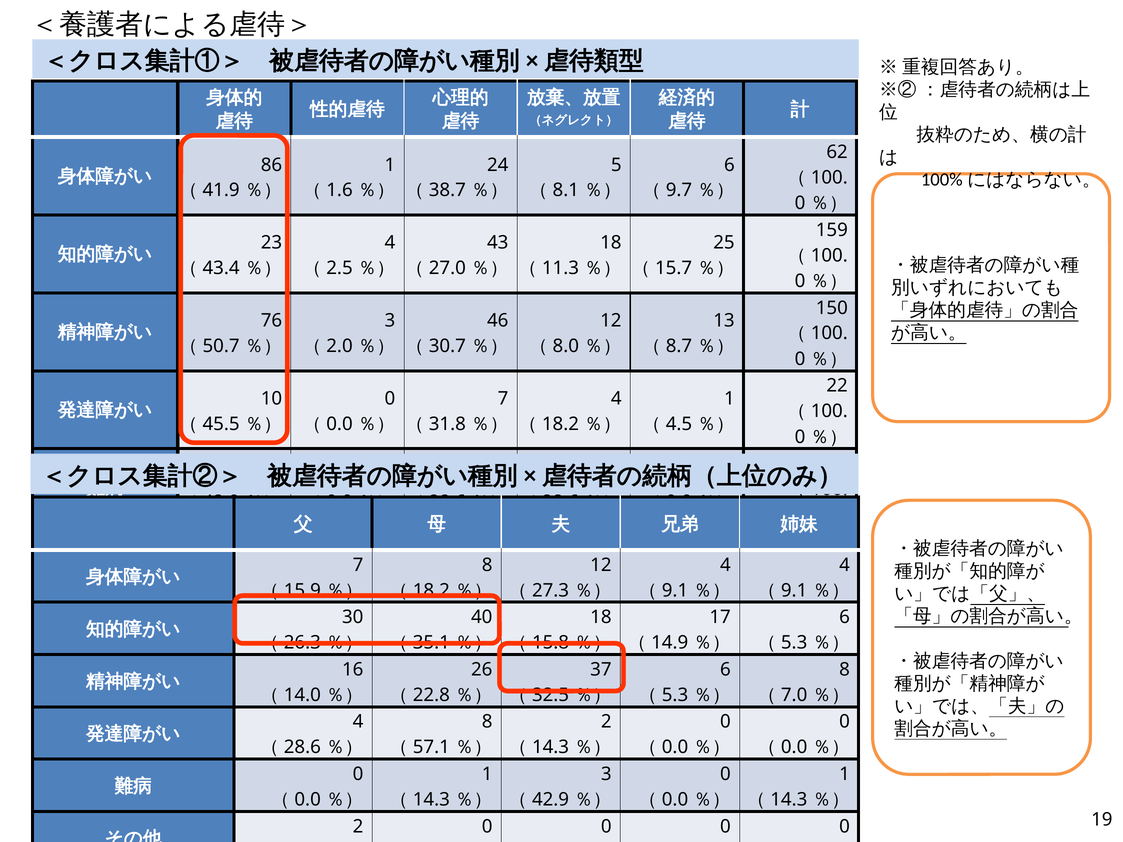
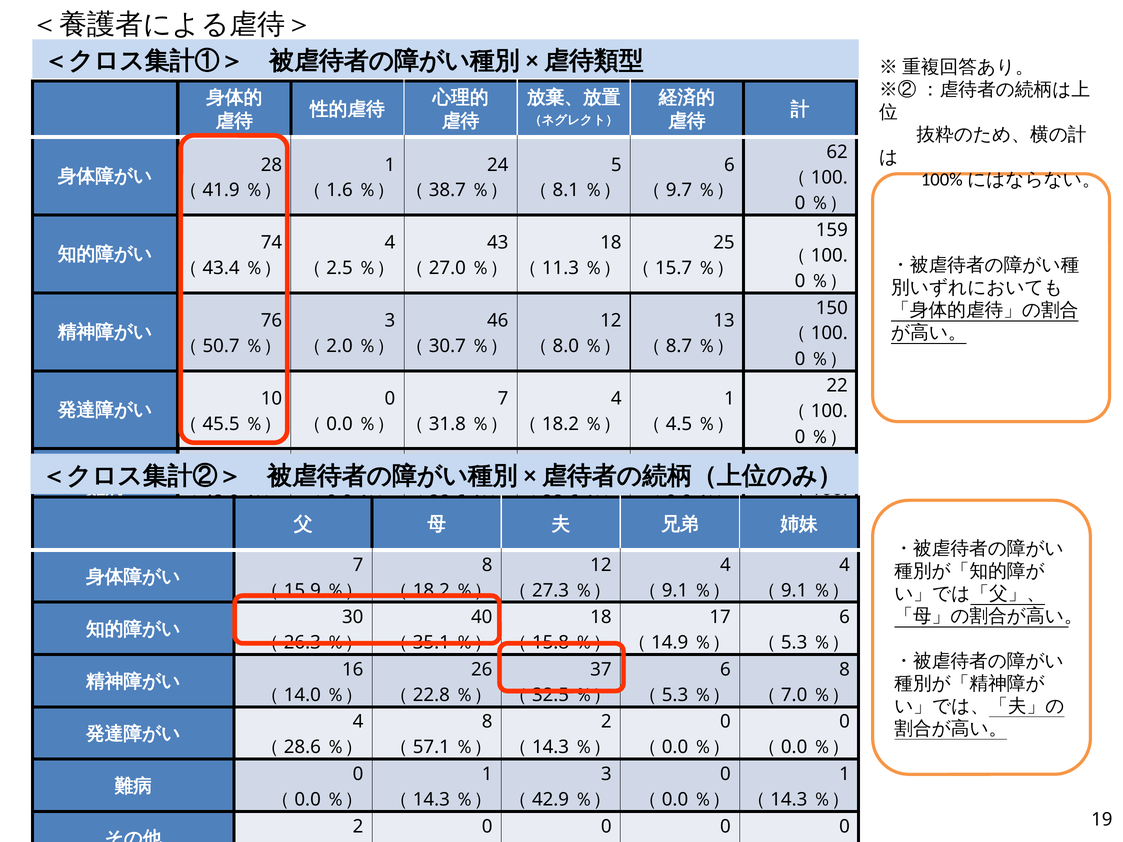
86: 86 -> 28
23: 23 -> 74
